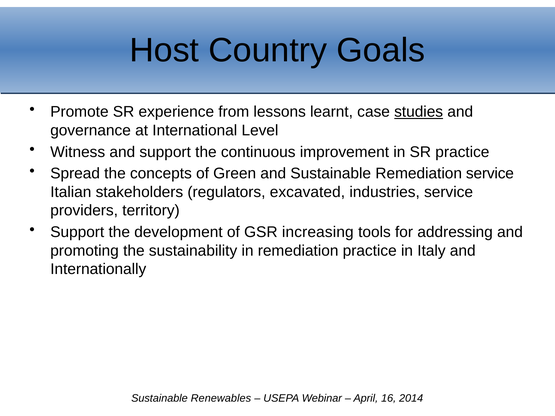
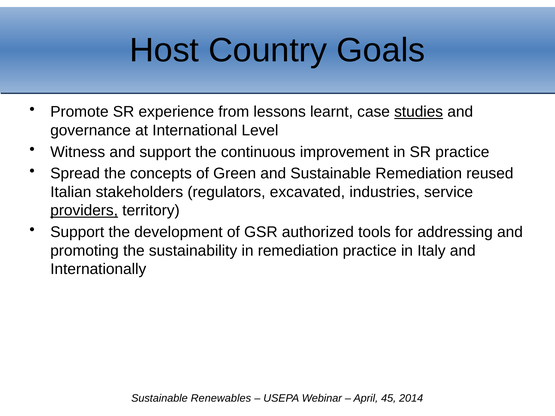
Remediation service: service -> reused
providers underline: none -> present
increasing: increasing -> authorized
16: 16 -> 45
